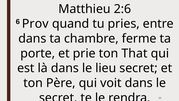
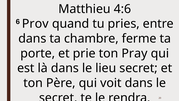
2:6: 2:6 -> 4:6
That: That -> Pray
